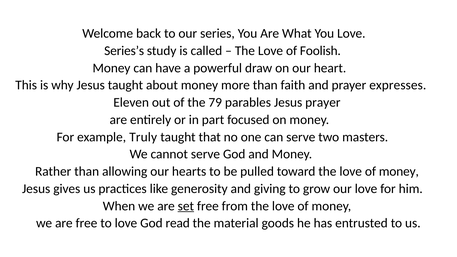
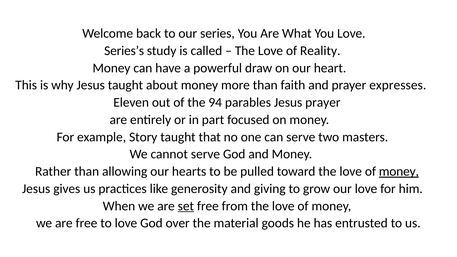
Foolish: Foolish -> Reality
79: 79 -> 94
Truly: Truly -> Story
money at (399, 172) underline: none -> present
read: read -> over
